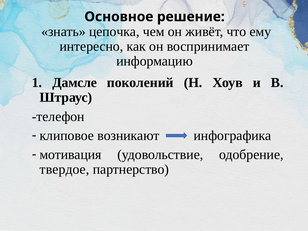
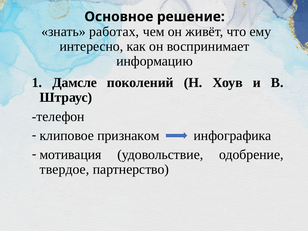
цепочка: цепочка -> работах
возникают: возникают -> признаком
